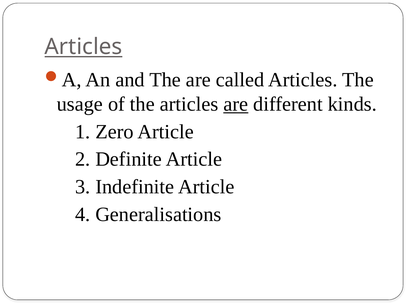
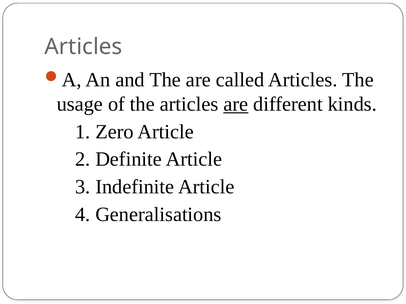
Articles at (83, 47) underline: present -> none
